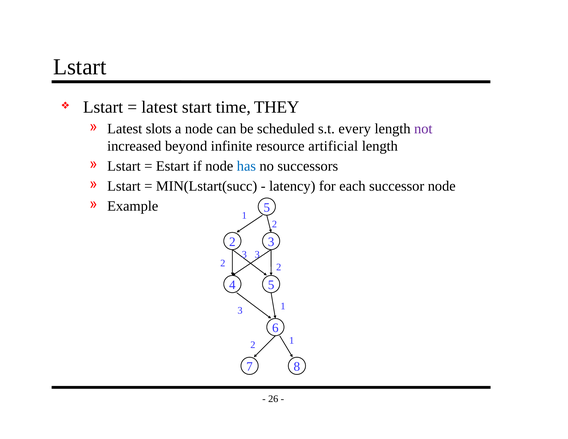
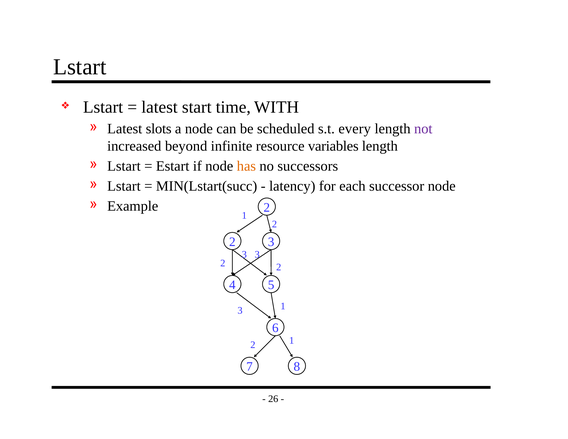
THEY: THEY -> WITH
artificial: artificial -> variables
has colour: blue -> orange
Example 5: 5 -> 2
